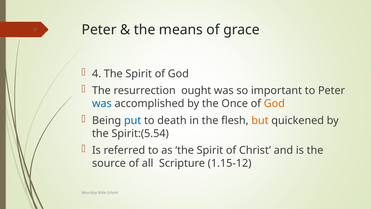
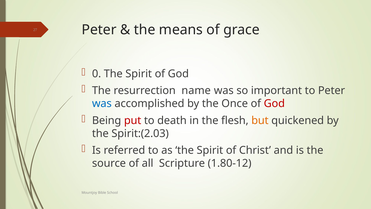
4: 4 -> 0
ought: ought -> name
God at (274, 103) colour: orange -> red
put colour: blue -> red
Spirit:(5.54: Spirit:(5.54 -> Spirit:(2.03
1.15-12: 1.15-12 -> 1.80-12
